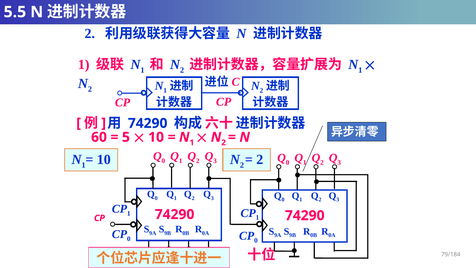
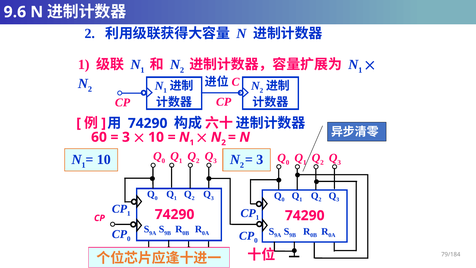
5.5: 5.5 -> 9.6
5 at (126, 137): 5 -> 3
2 at (260, 160): 2 -> 3
